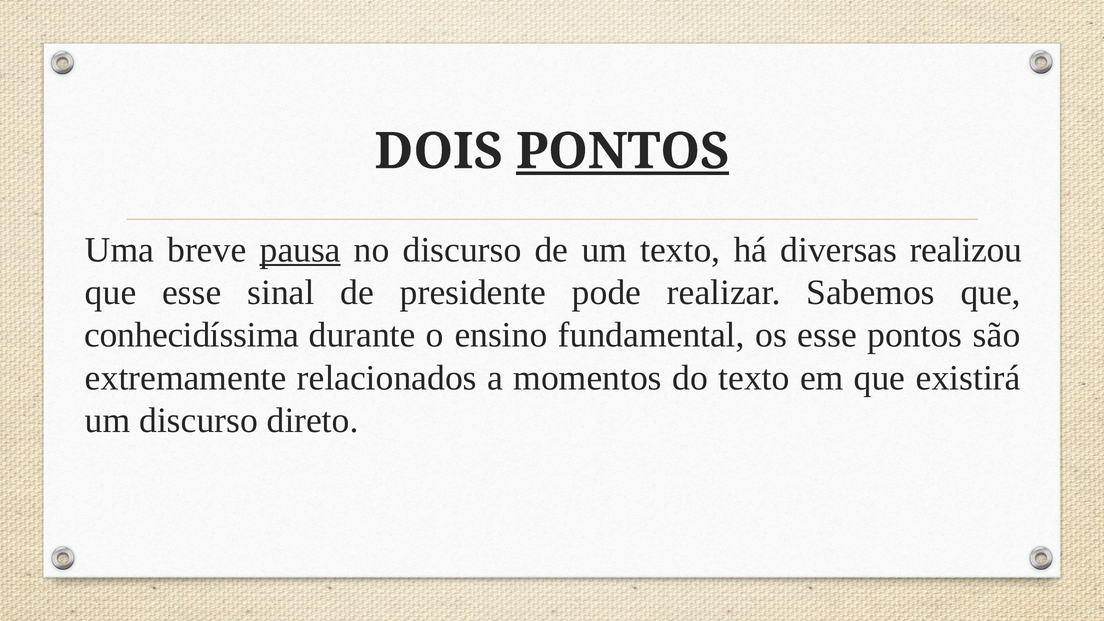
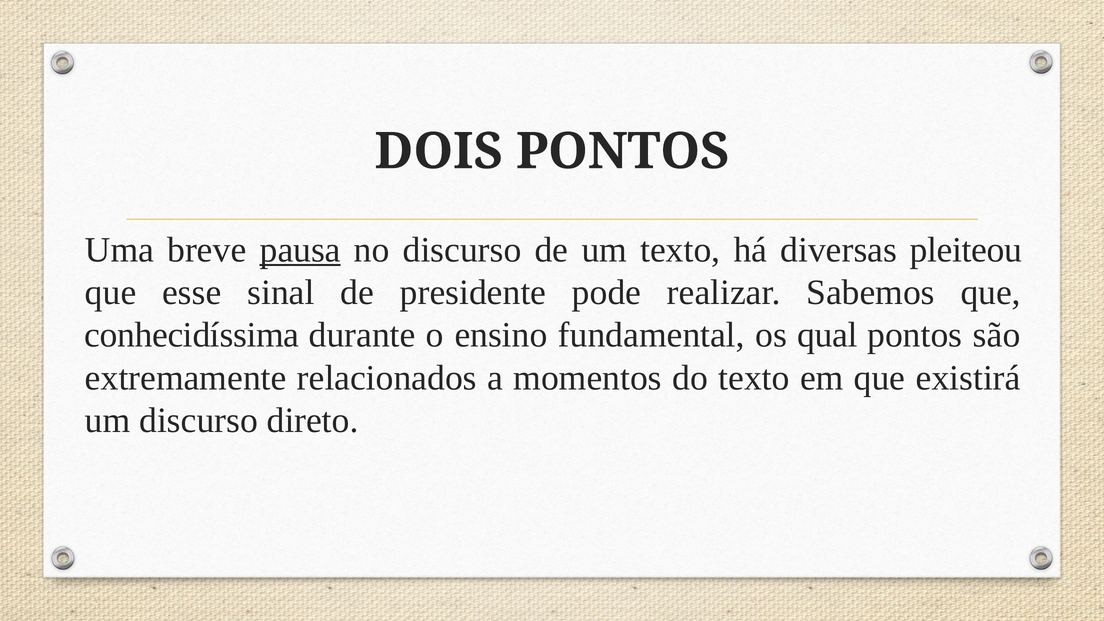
PONTOS at (623, 151) underline: present -> none
realizou: realizou -> pleiteou
os esse: esse -> qual
